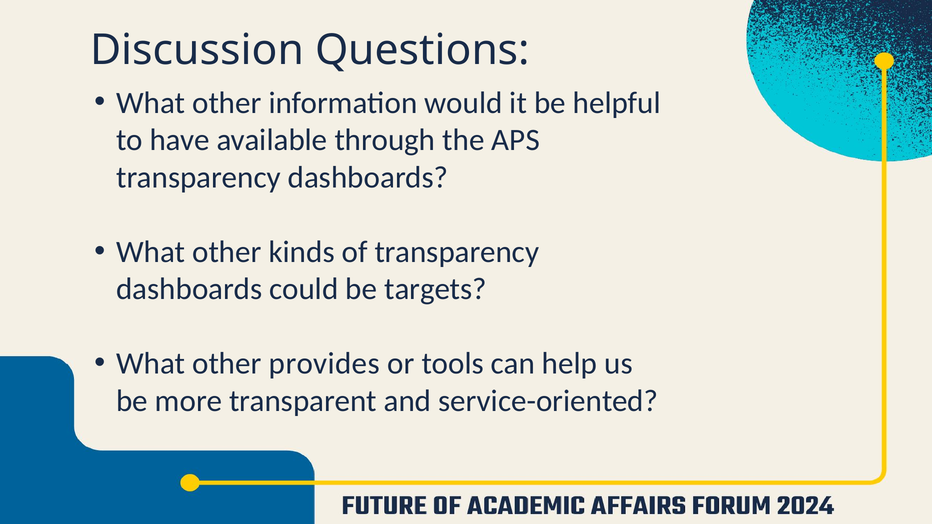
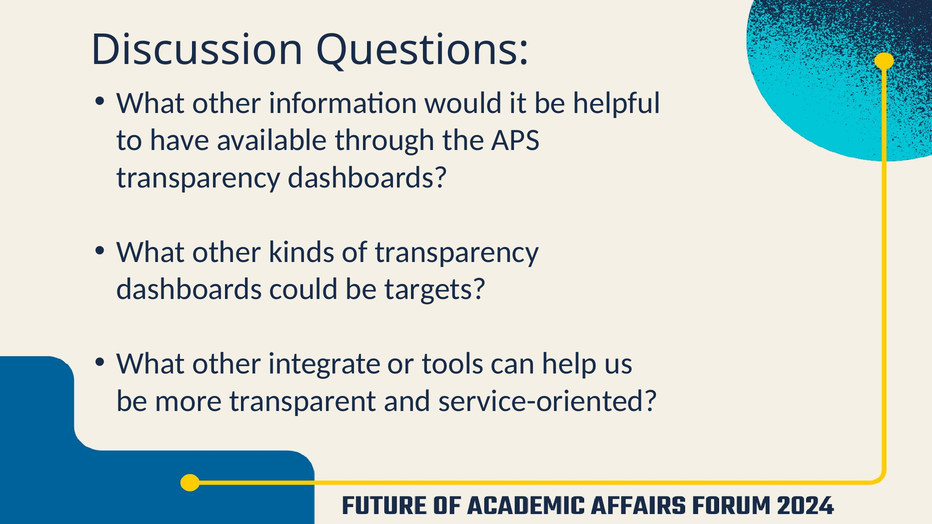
provides: provides -> integrate
